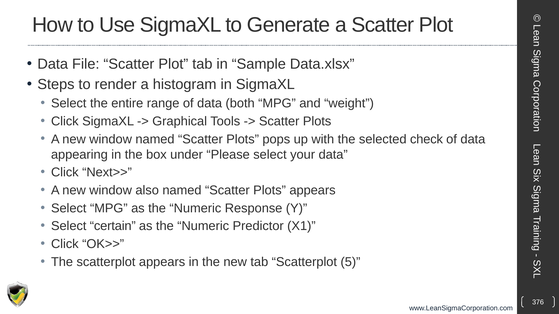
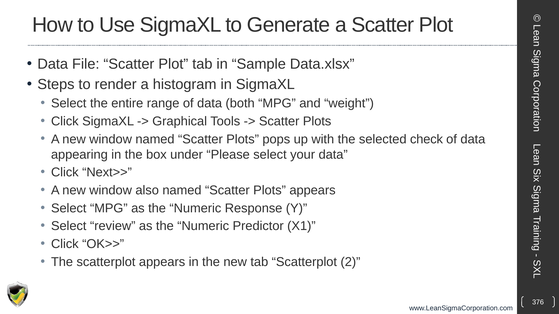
certain: certain -> review
5: 5 -> 2
